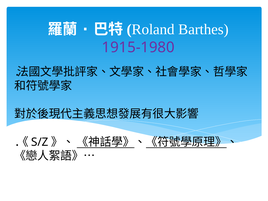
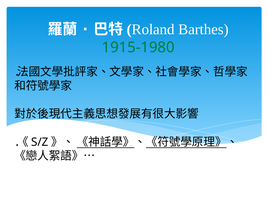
1915-1980 colour: purple -> green
